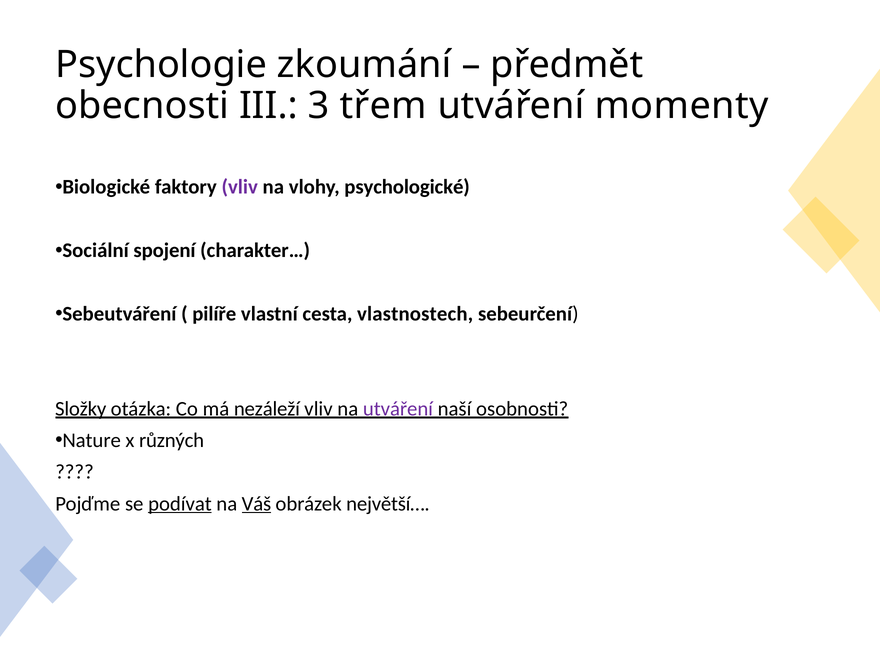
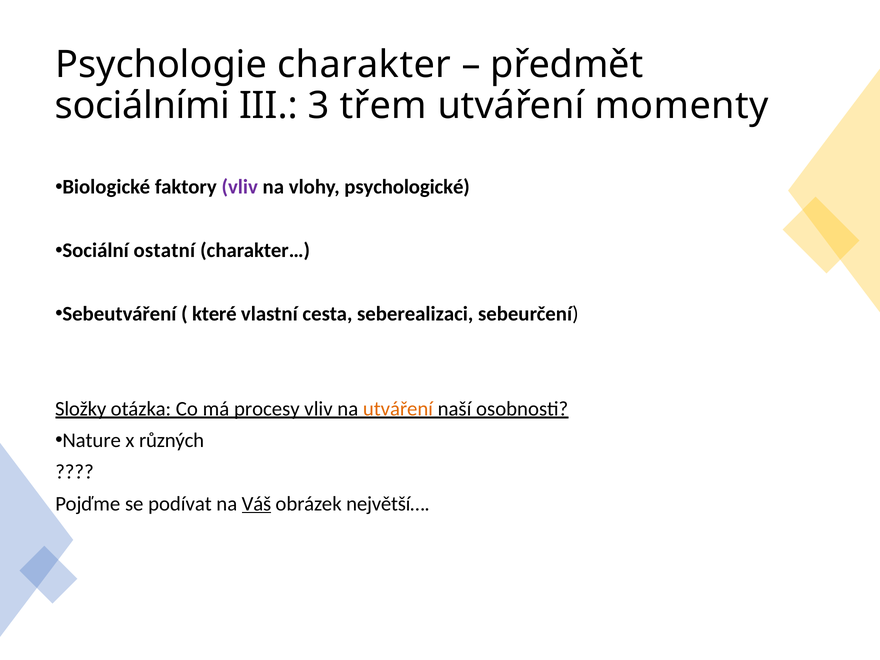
zkoumání: zkoumání -> charakter
obecnosti: obecnosti -> sociálními
spojení: spojení -> ostatní
pilíře: pilíře -> které
vlastnostech: vlastnostech -> seberealizaci
nezáleží: nezáleží -> procesy
utváření at (398, 409) colour: purple -> orange
podívat underline: present -> none
